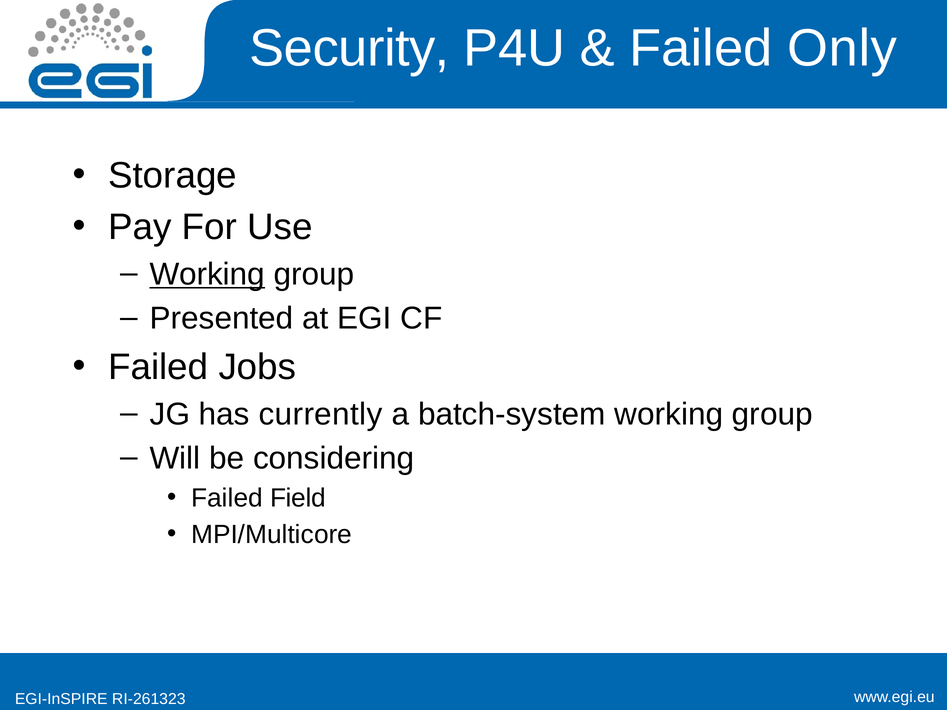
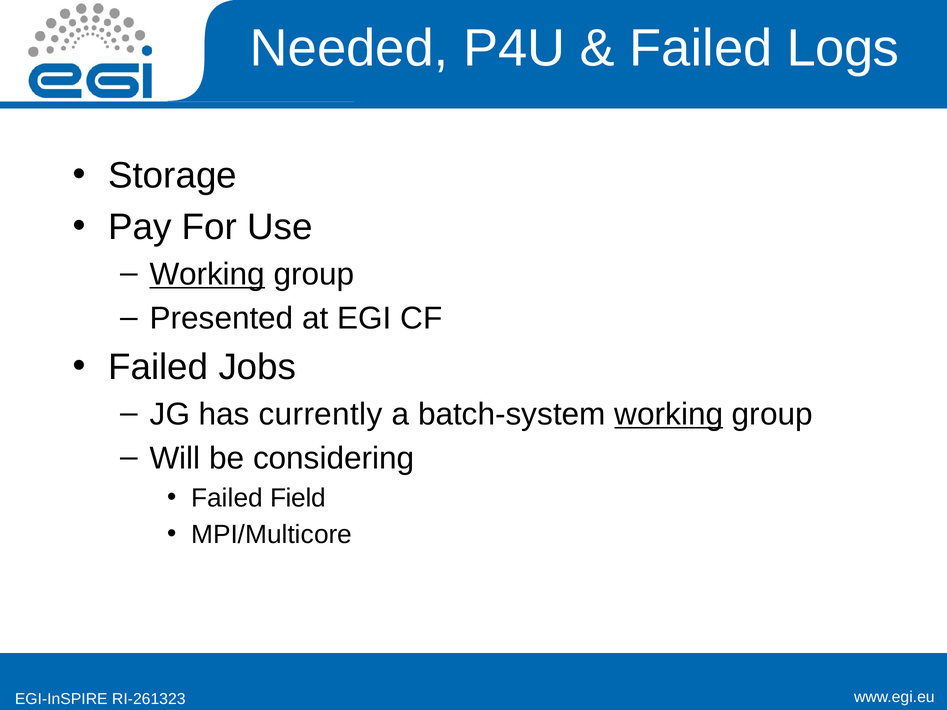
Security: Security -> Needed
Only: Only -> Logs
working at (669, 414) underline: none -> present
